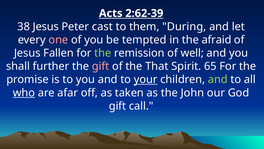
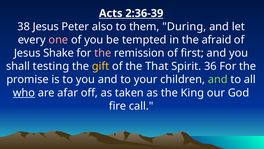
2:62-39: 2:62-39 -> 2:36-39
cast: cast -> also
Fallen: Fallen -> Shake
the at (103, 53) colour: light green -> pink
well: well -> first
further: further -> testing
gift at (101, 66) colour: pink -> yellow
65: 65 -> 36
your underline: present -> none
John: John -> King
gift at (117, 106): gift -> fire
